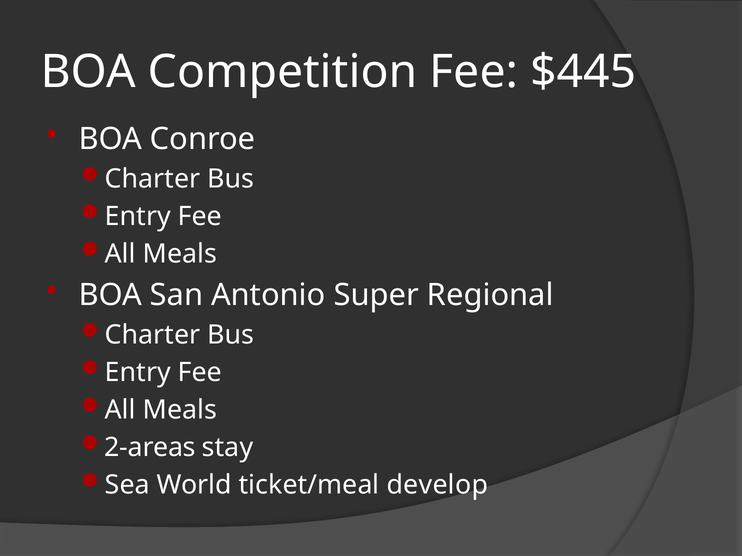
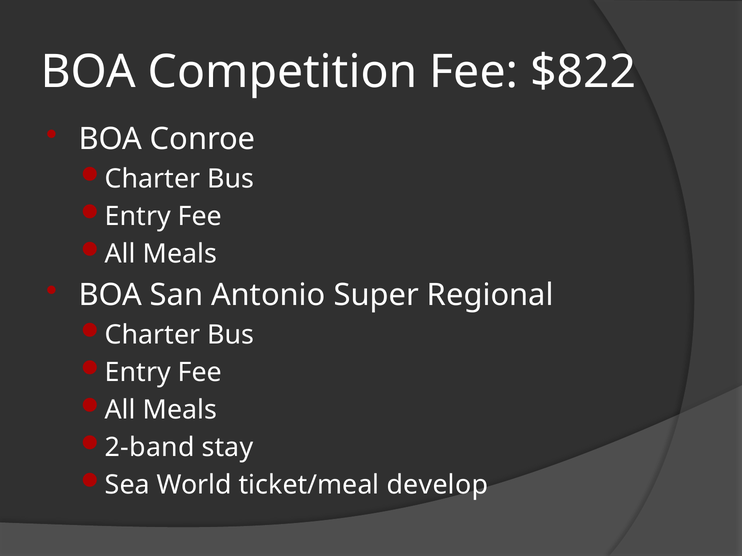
$445: $445 -> $822
2-areas: 2-areas -> 2-band
